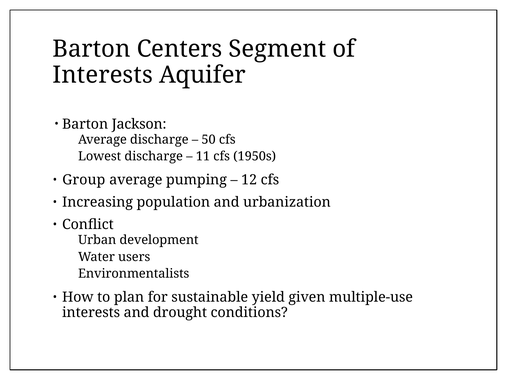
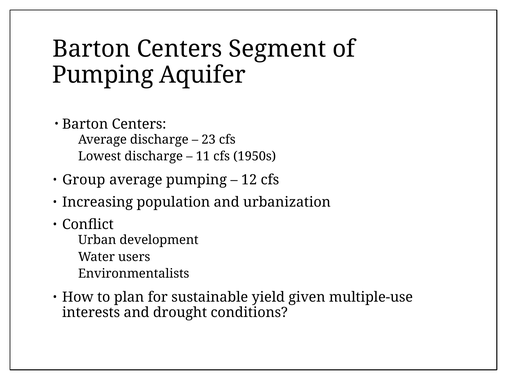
Interests at (103, 75): Interests -> Pumping
Jackson at (139, 124): Jackson -> Centers
50: 50 -> 23
